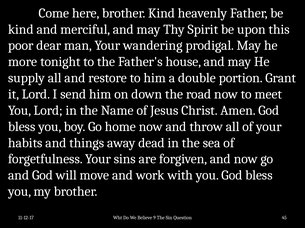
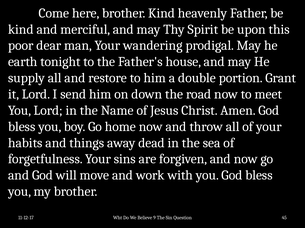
more: more -> earth
